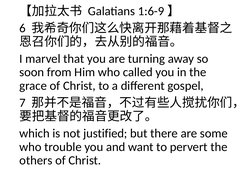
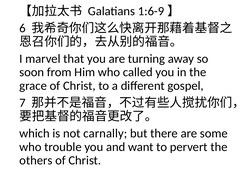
justified: justified -> carnally
